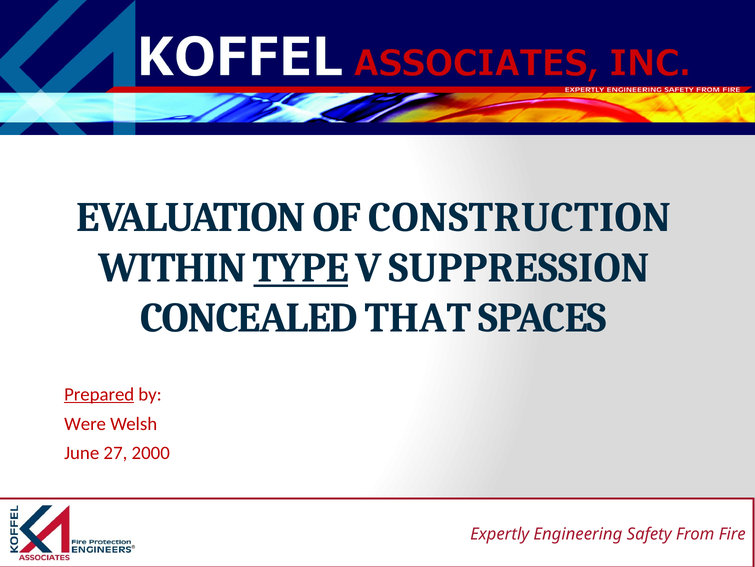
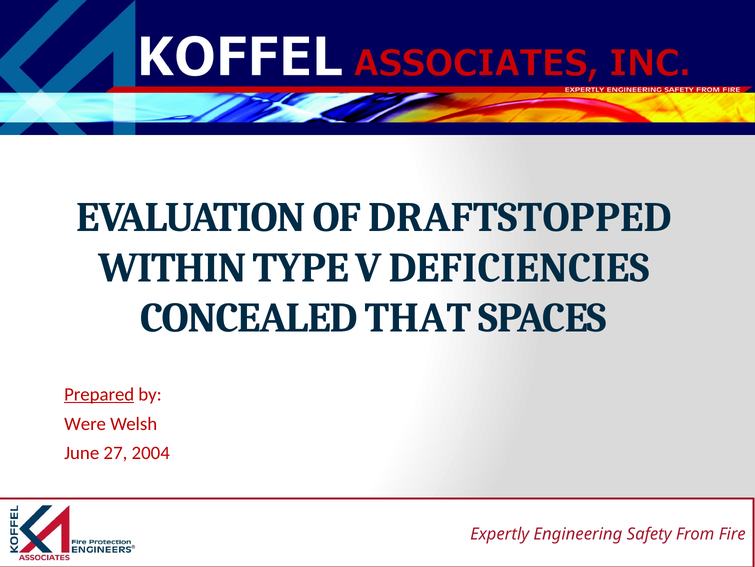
CONSTRUCTION: CONSTRUCTION -> DRAFTSTOPPED
TYPE underline: present -> none
SUPPRESSION: SUPPRESSION -> DEFICIENCIES
2000: 2000 -> 2004
